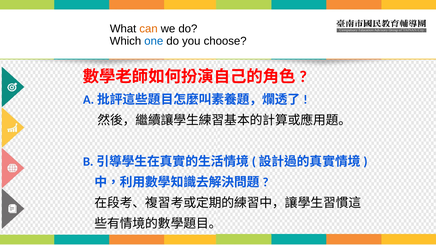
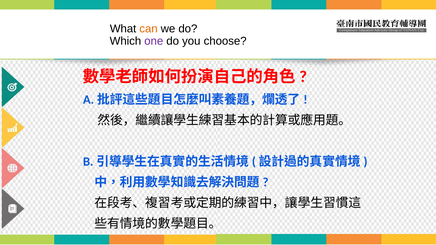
one colour: blue -> purple
